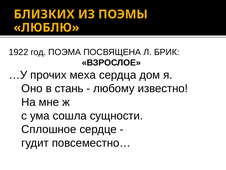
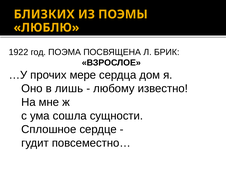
меха: меха -> мере
стань: стань -> лишь
